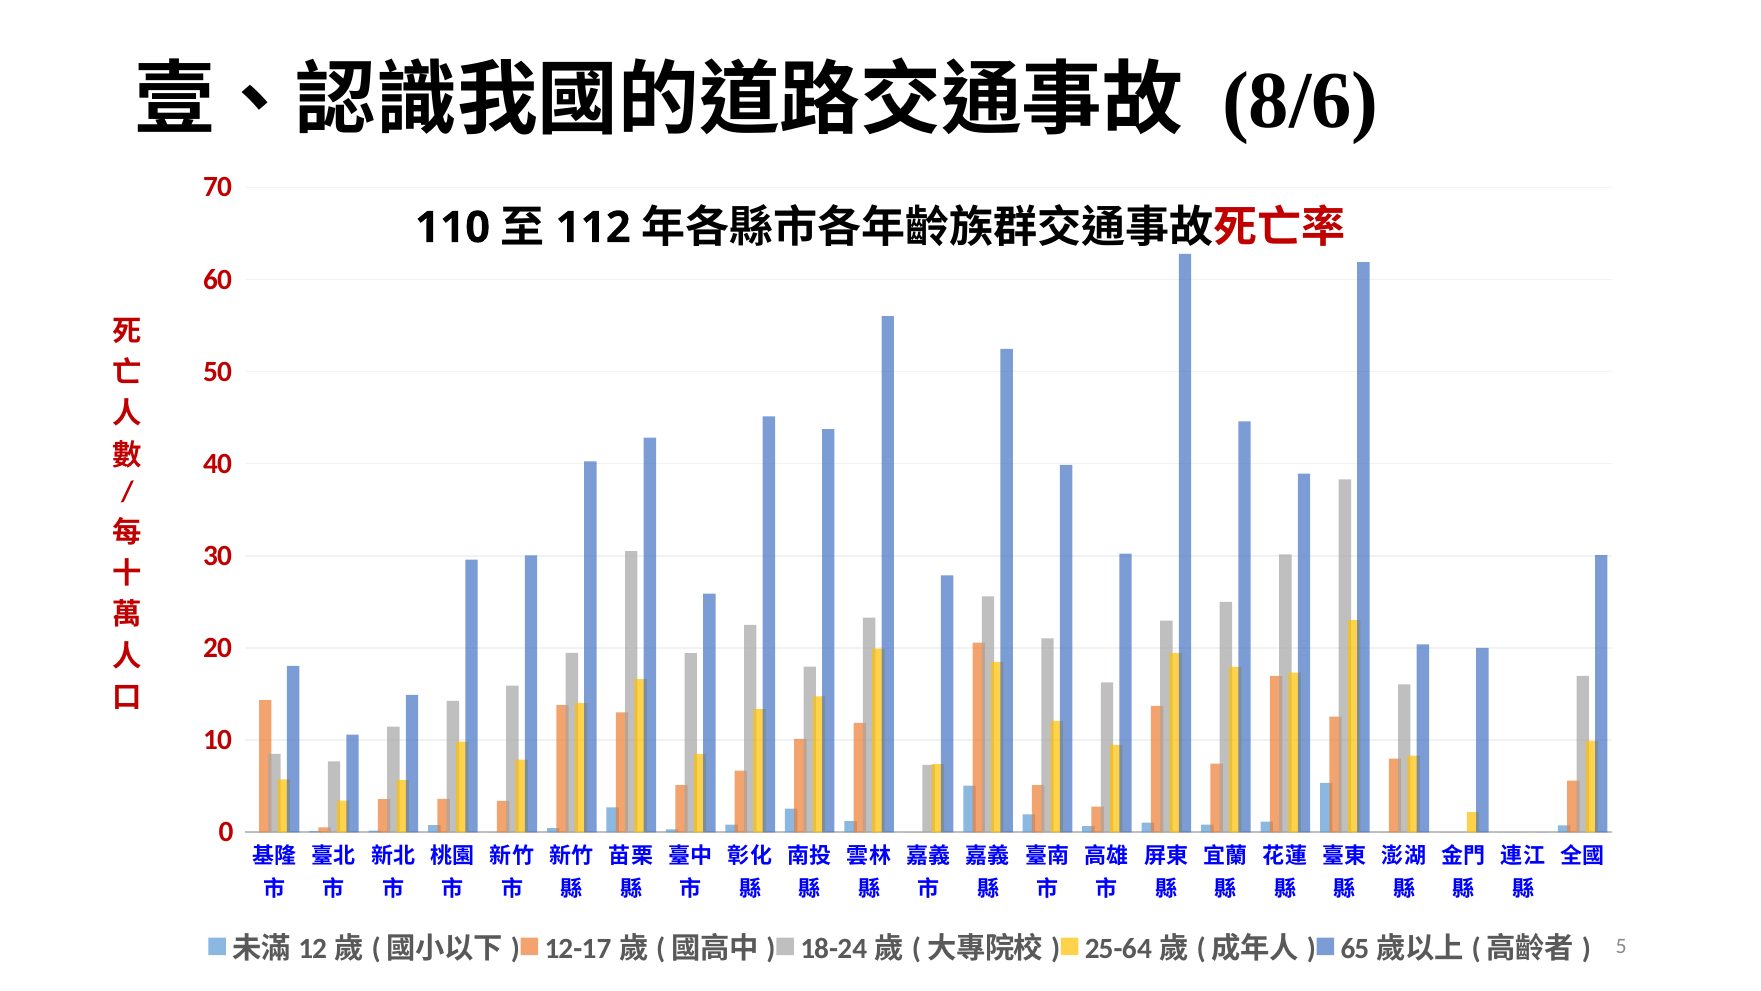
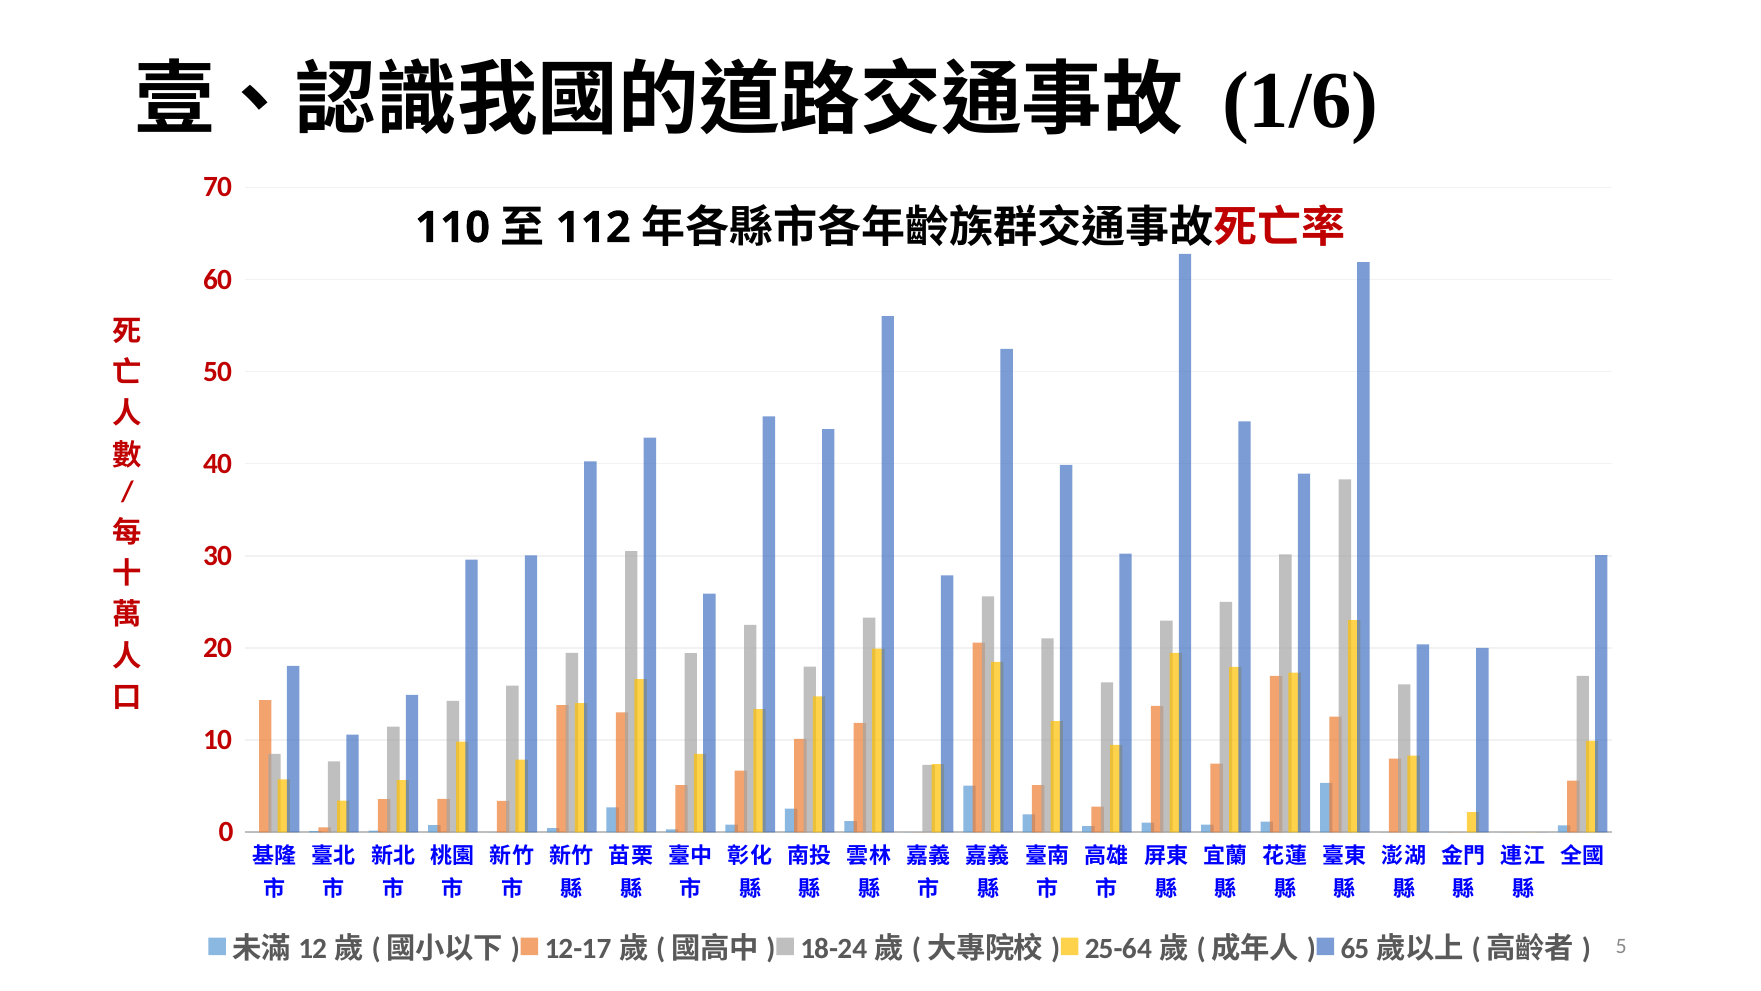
8/6: 8/6 -> 1/6
